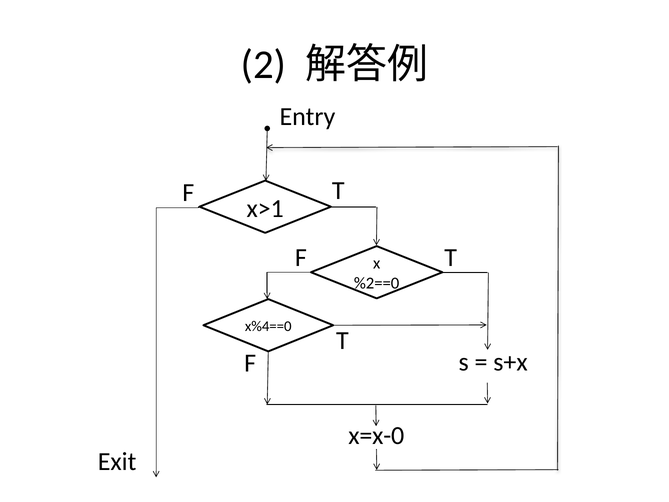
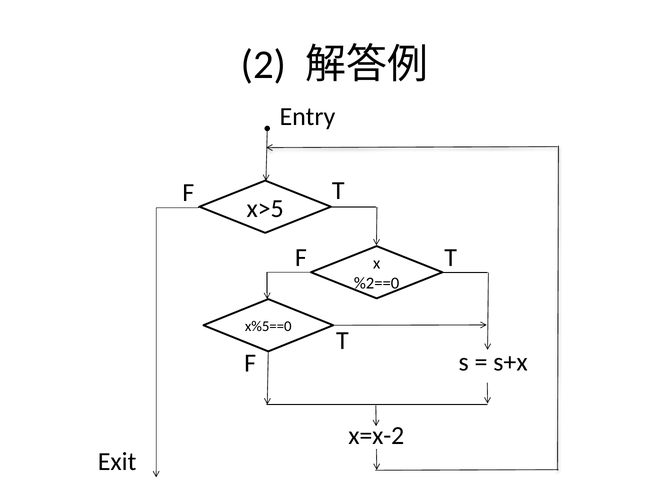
x>1: x>1 -> x>5
x%4==0: x%4==0 -> x%5==0
x=x-0: x=x-0 -> x=x-2
